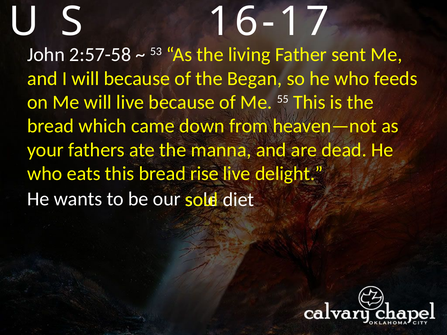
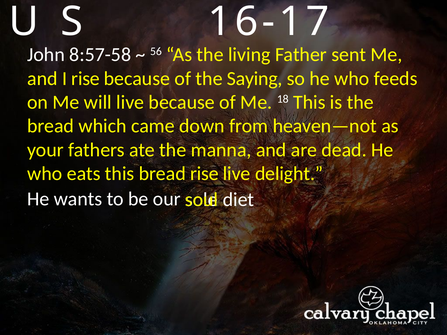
2:57-58: 2:57-58 -> 8:57-58
53: 53 -> 56
I will: will -> rise
Began: Began -> Saying
55: 55 -> 18
